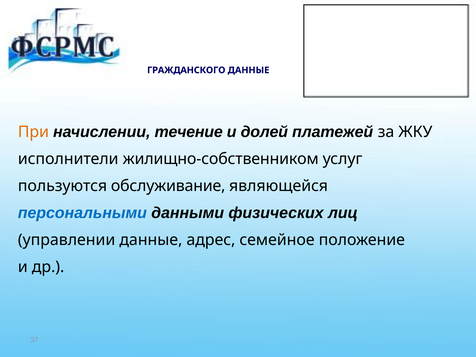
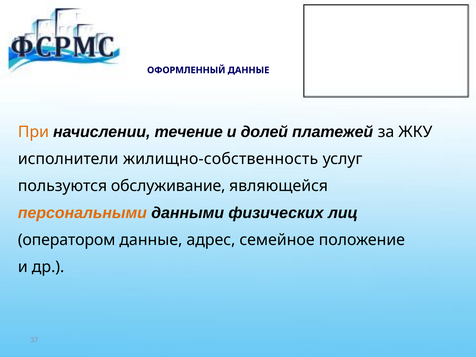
ГРАЖДАНСКОГО: ГРАЖДАНСКОГО -> ОФОРМЛЕННЫЙ
жилищно-собственником: жилищно-собственником -> жилищно-собственность
персональными colour: blue -> orange
управлении: управлении -> оператором
